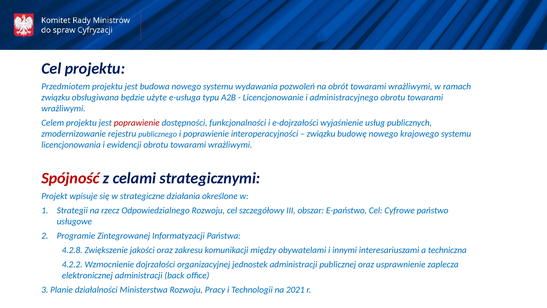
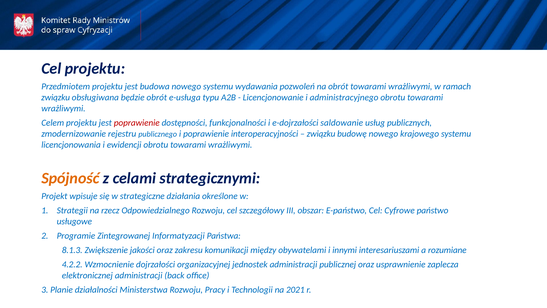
będzie użyte: użyte -> obrót
wyjaśnienie: wyjaśnienie -> saldowanie
Spójność colour: red -> orange
4.2.8: 4.2.8 -> 8.1.3
techniczna: techniczna -> rozumiane
